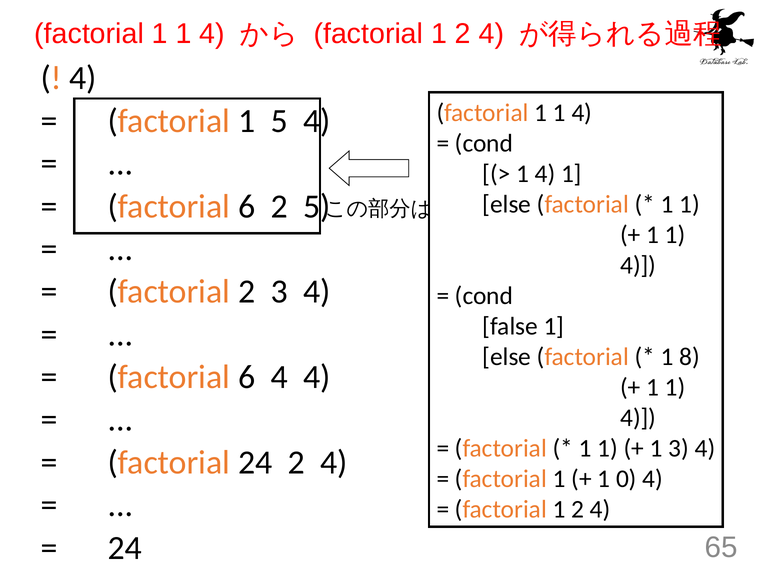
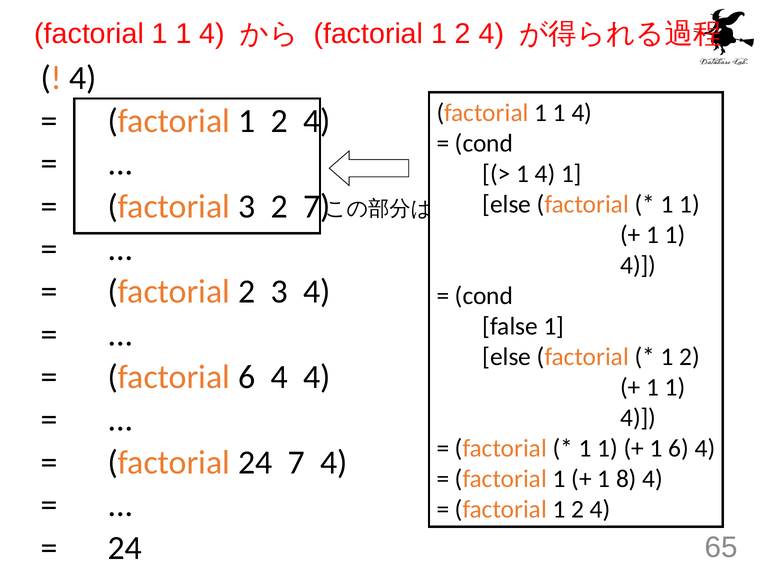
5 at (279, 121): 5 -> 2
6 at (247, 206): 6 -> 3
2 5: 5 -> 7
8 at (690, 357): 8 -> 2
1 3: 3 -> 6
24 2: 2 -> 7
0: 0 -> 8
